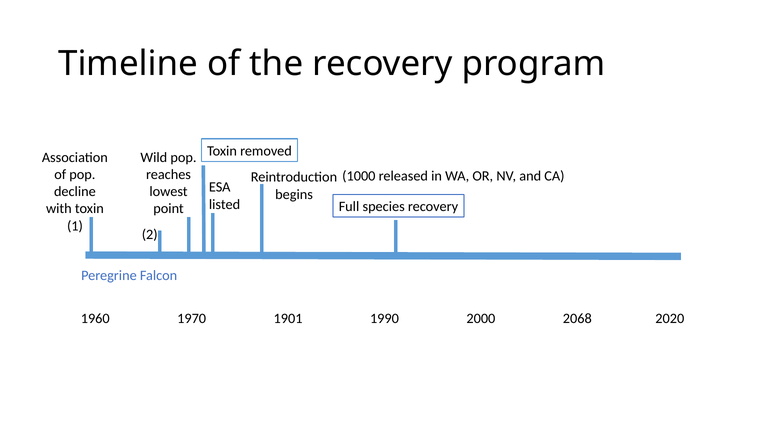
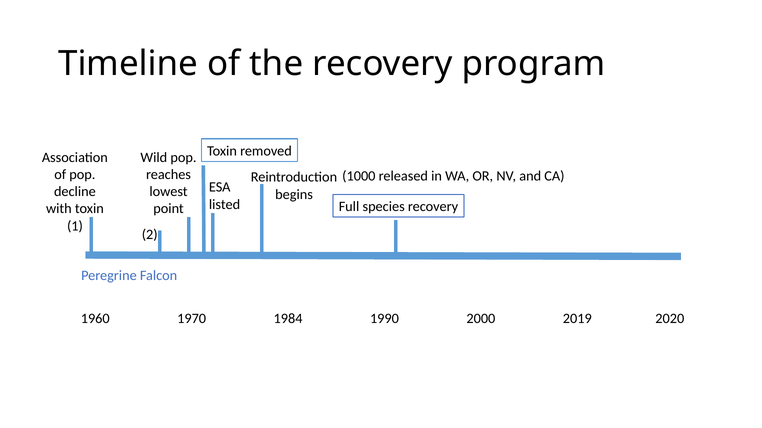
1901: 1901 -> 1984
2068: 2068 -> 2019
